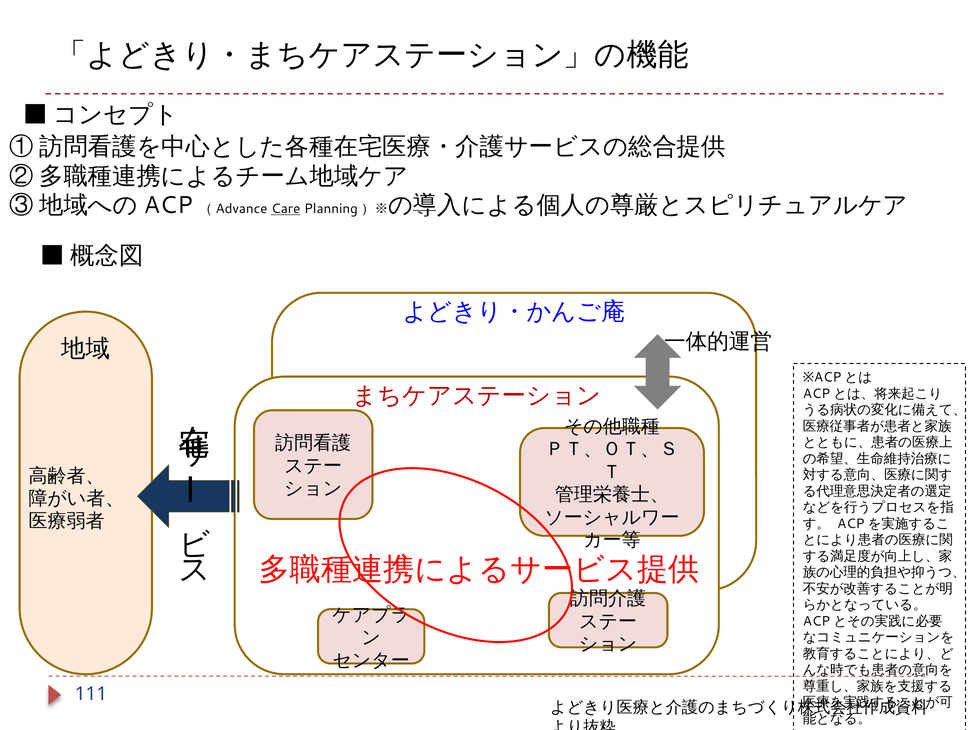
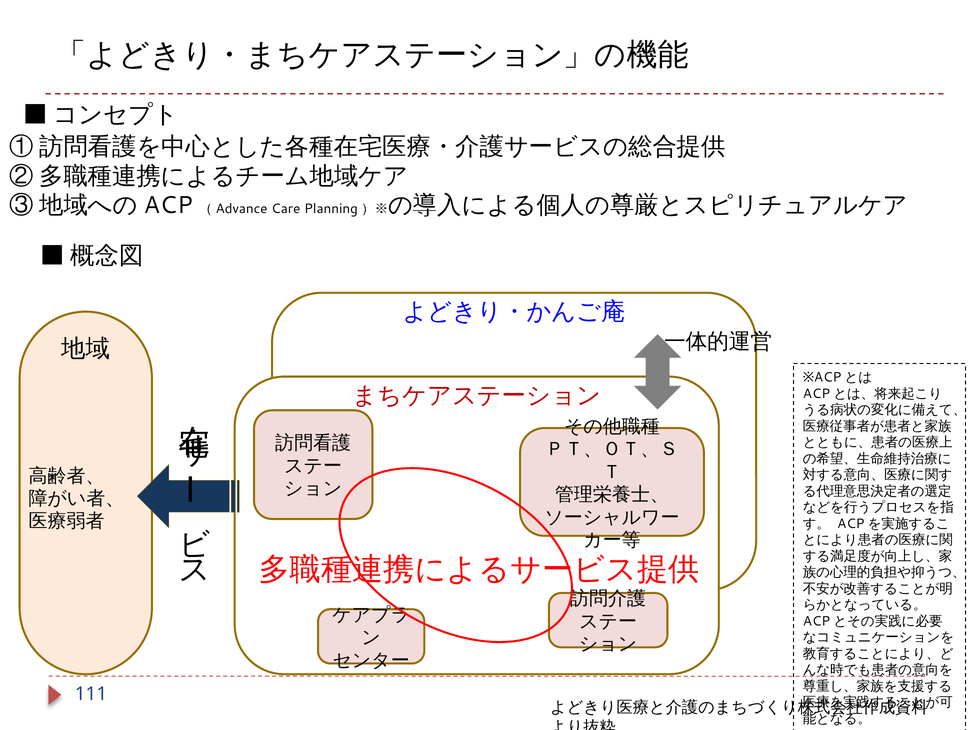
Care underline: present -> none
